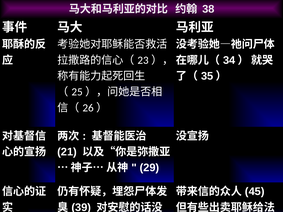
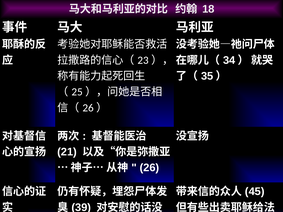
38: 38 -> 18
29: 29 -> 26
